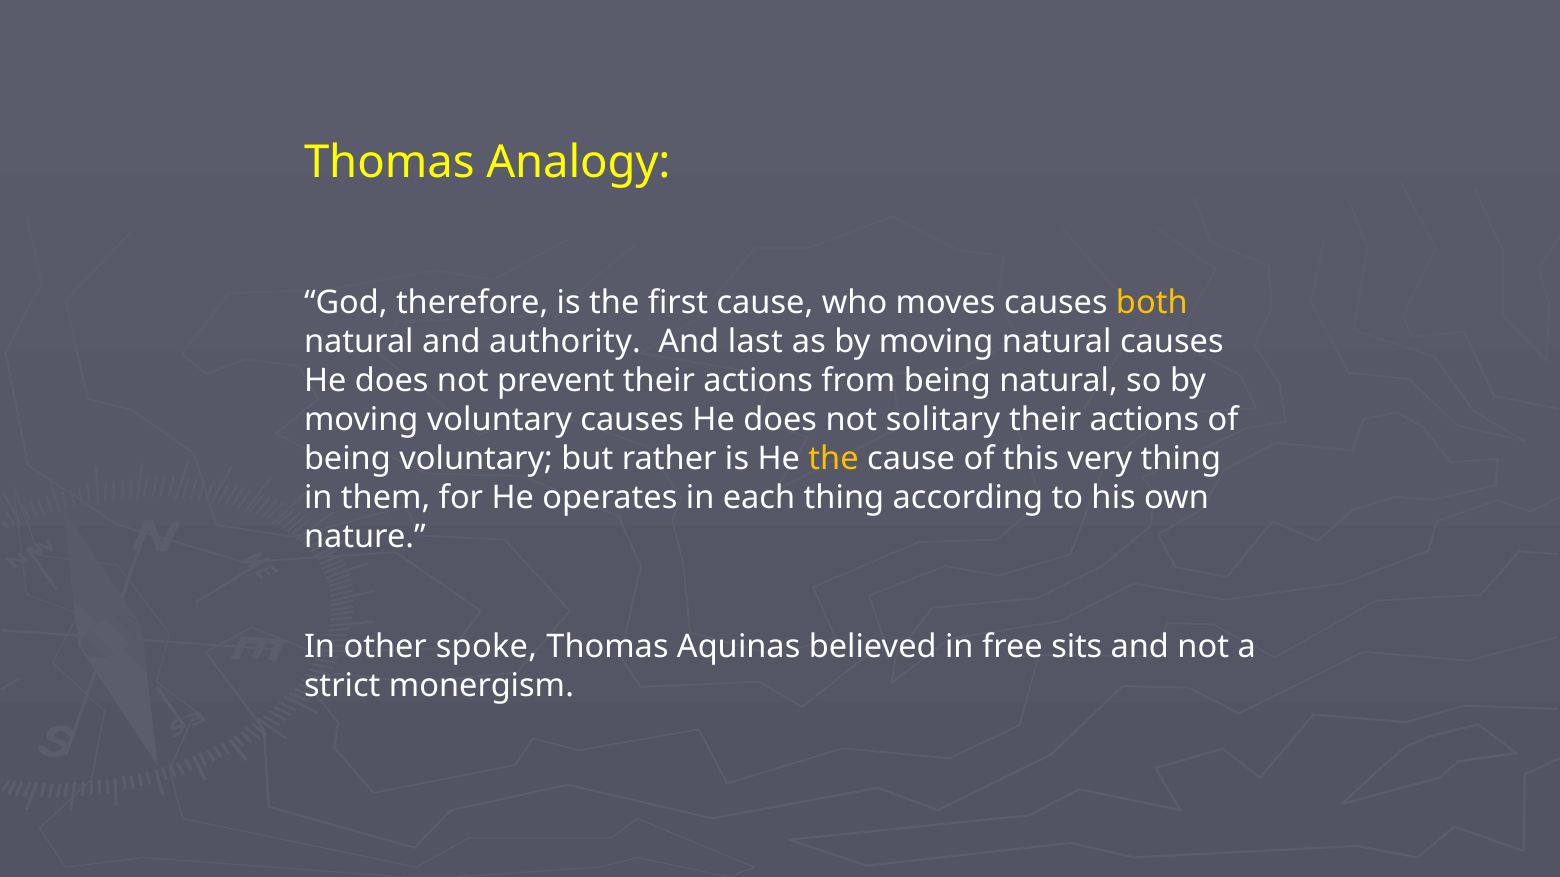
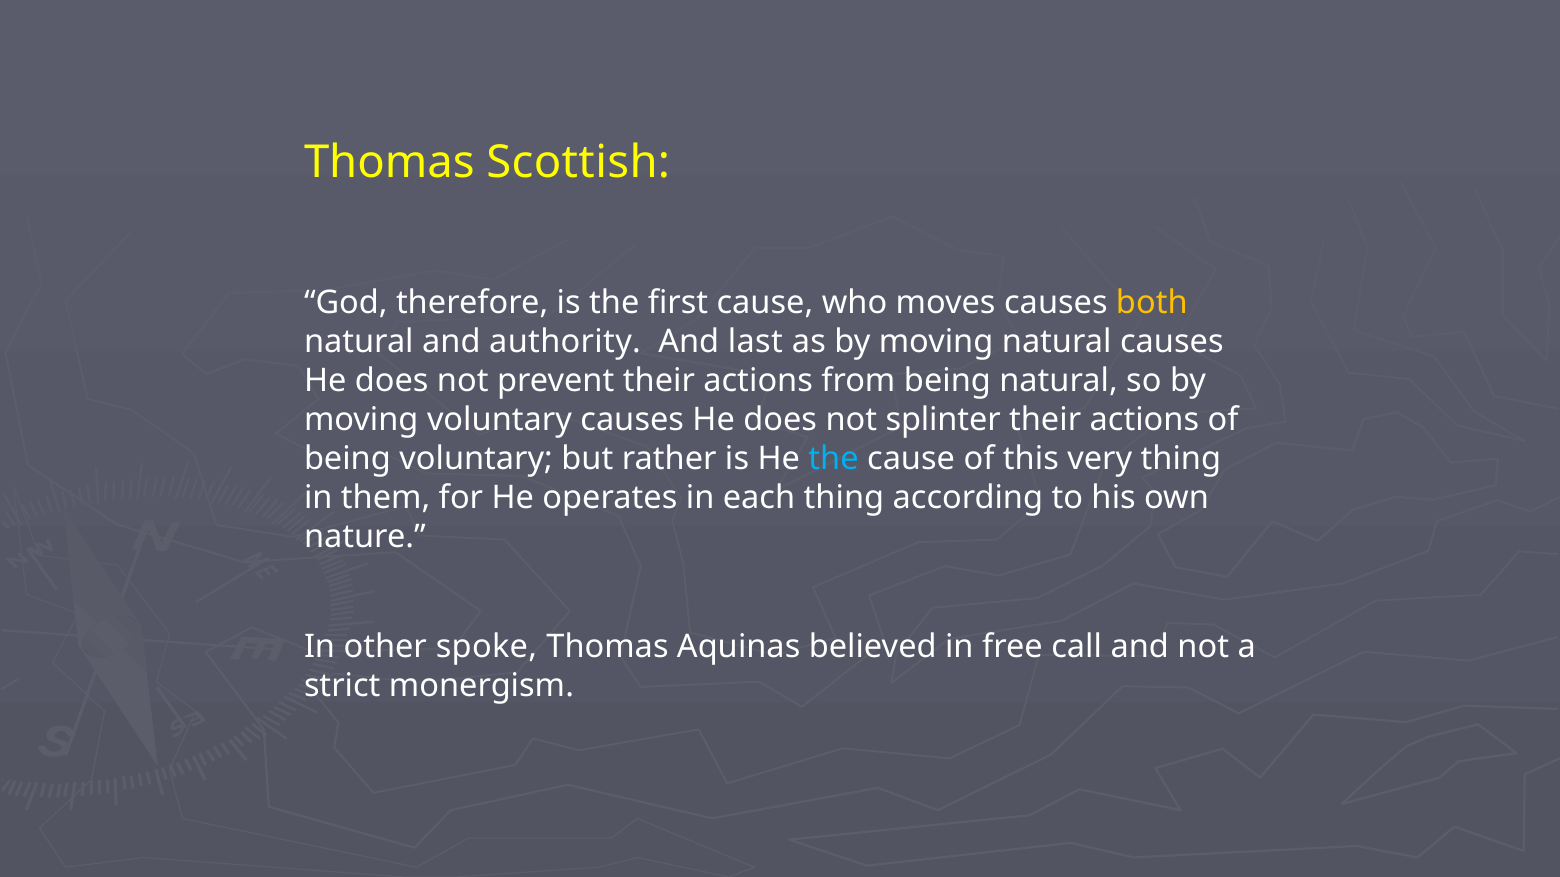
Analogy: Analogy -> Scottish
solitary: solitary -> splinter
the at (834, 459) colour: yellow -> light blue
sits: sits -> call
